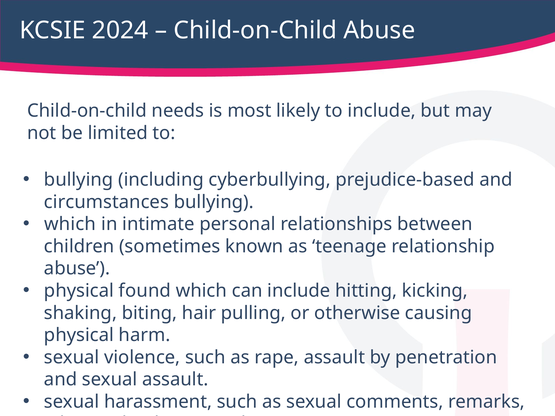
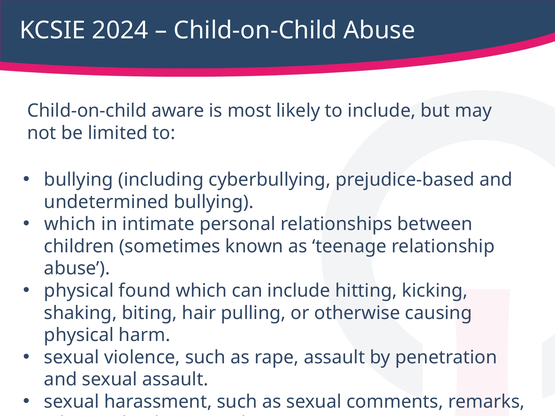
needs: needs -> aware
circumstances: circumstances -> undetermined
